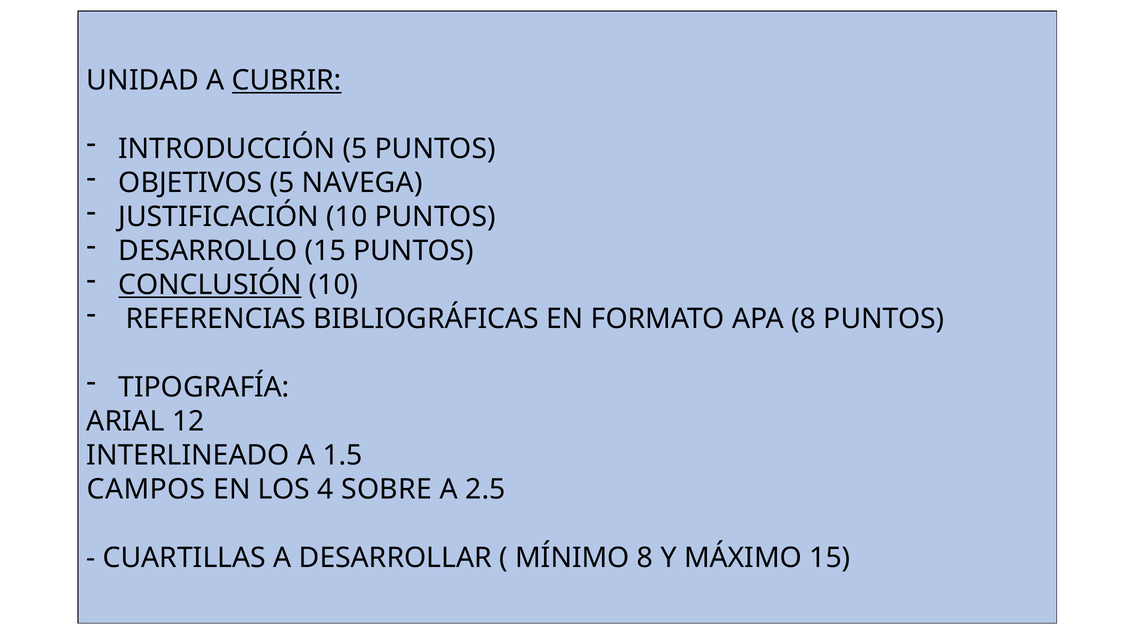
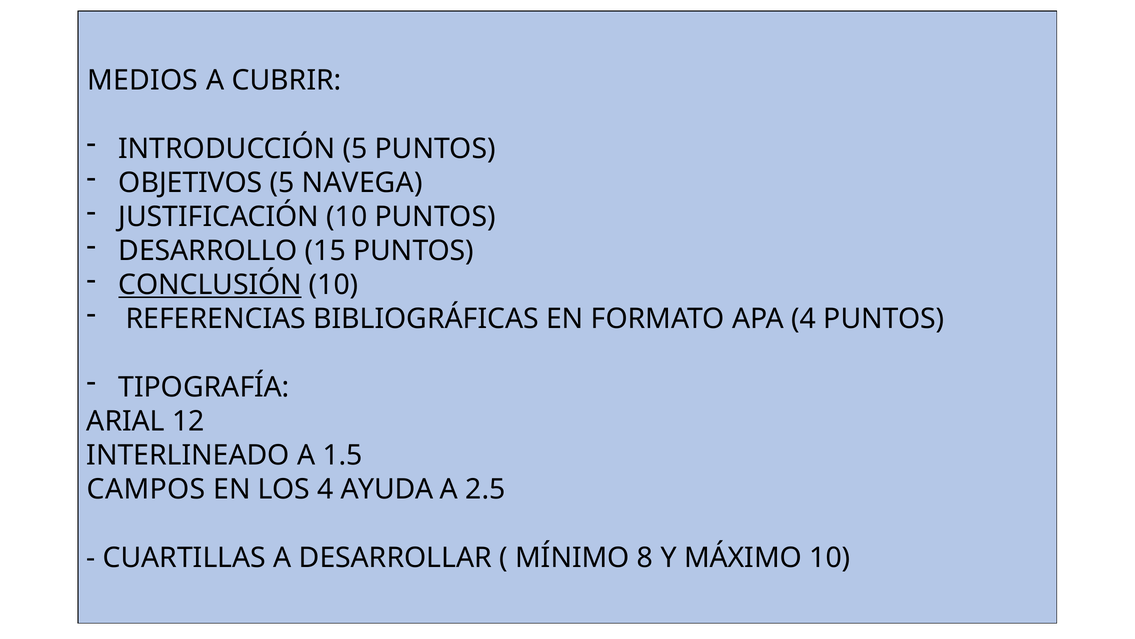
UNIDAD: UNIDAD -> MEDIOS
CUBRIR underline: present -> none
APA 8: 8 -> 4
SOBRE: SOBRE -> AYUDA
MÁXIMO 15: 15 -> 10
